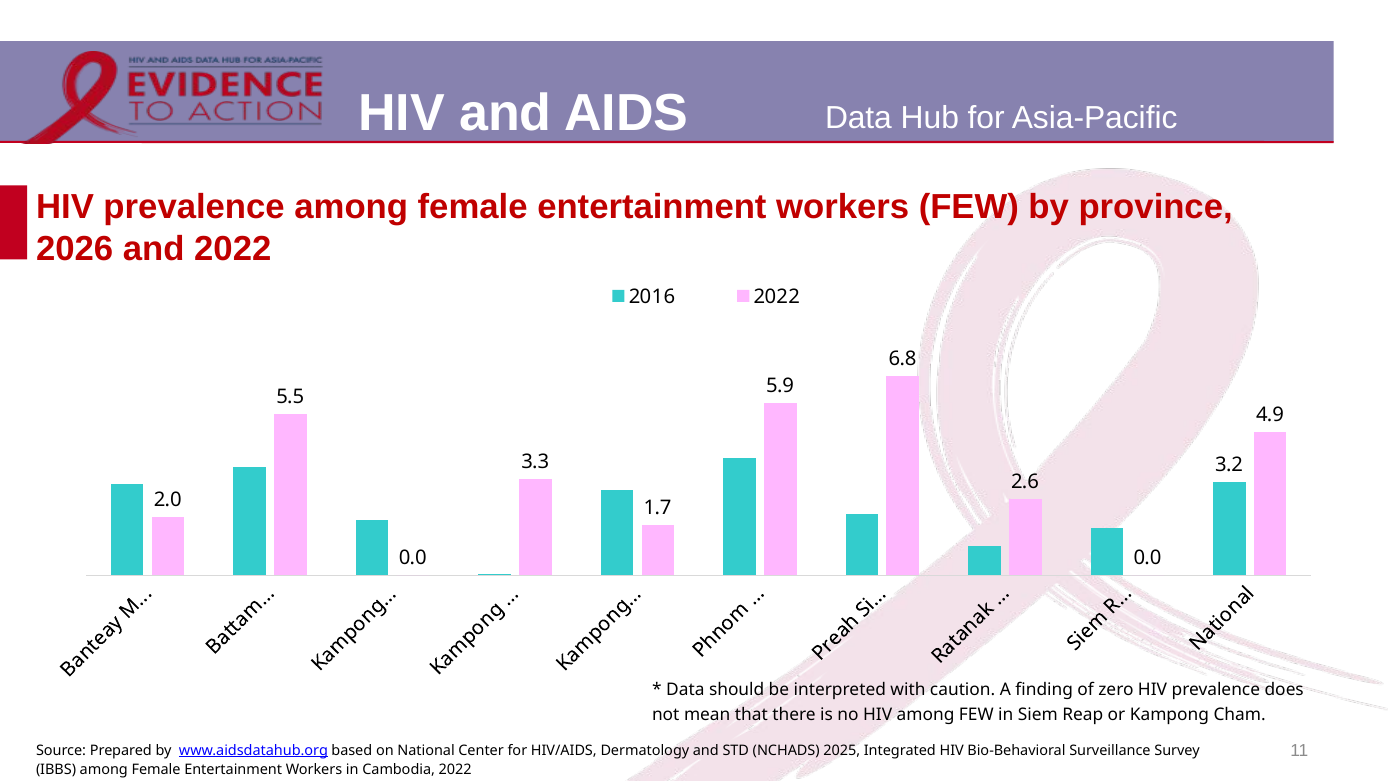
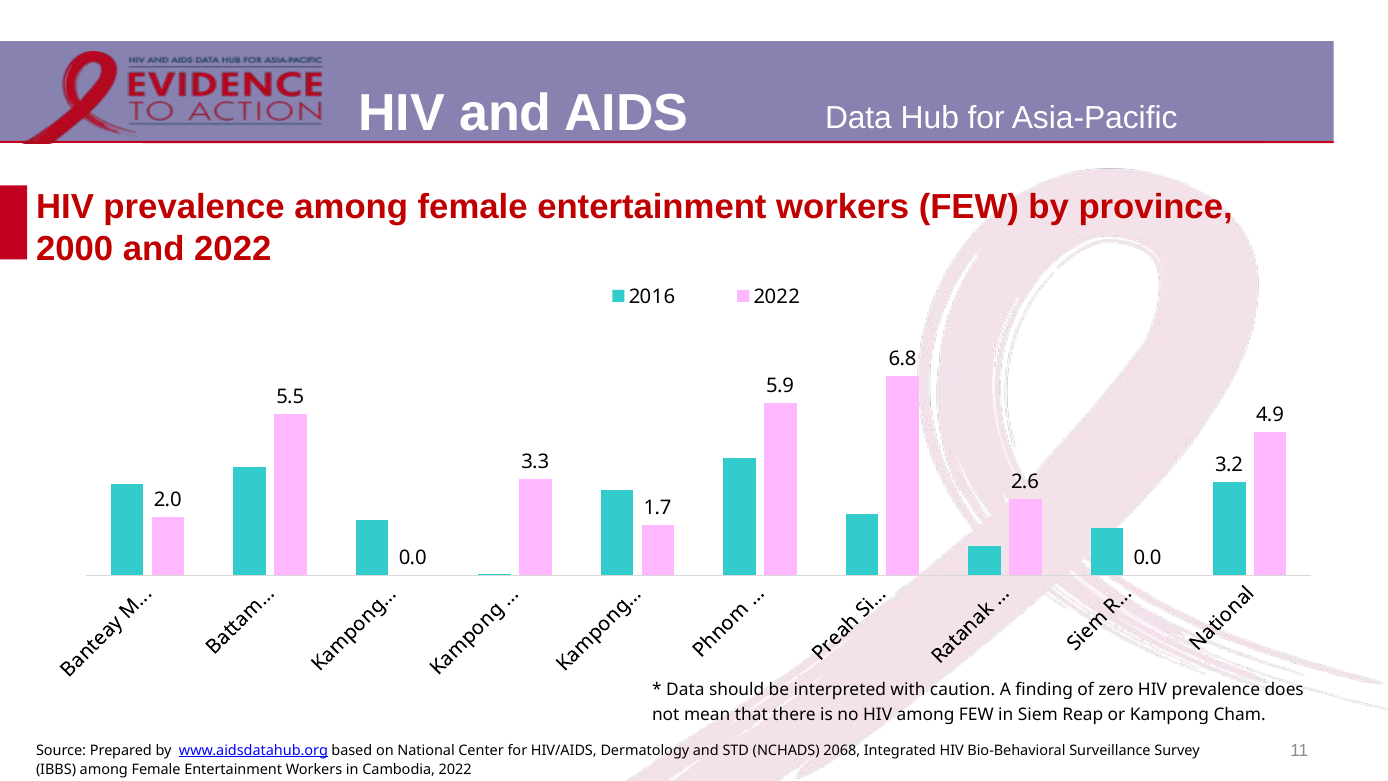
2026: 2026 -> 2000
2025: 2025 -> 2068
